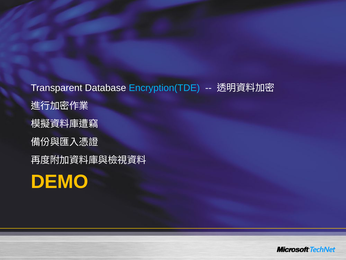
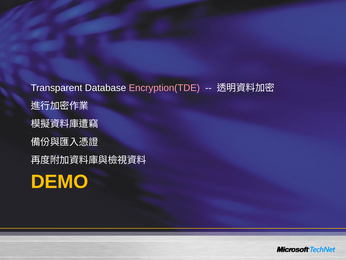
Encryption(TDE colour: light blue -> pink
